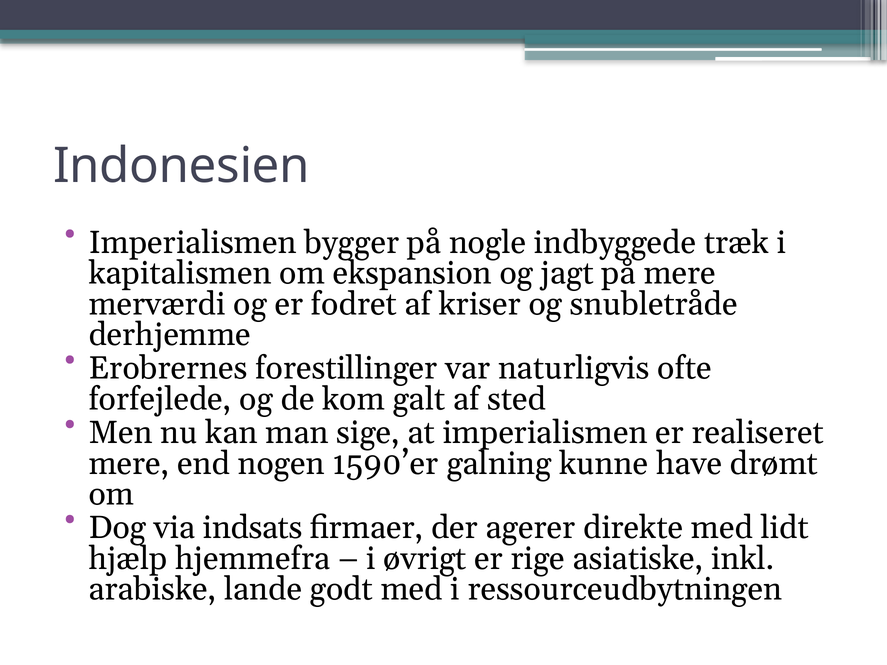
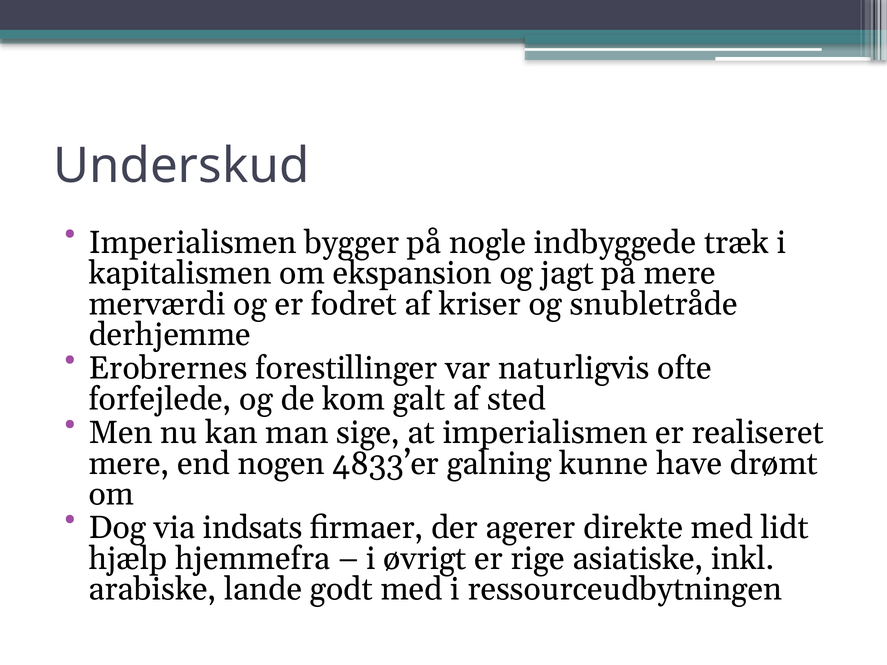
Indonesien: Indonesien -> Underskud
1590’er: 1590’er -> 4833’er
